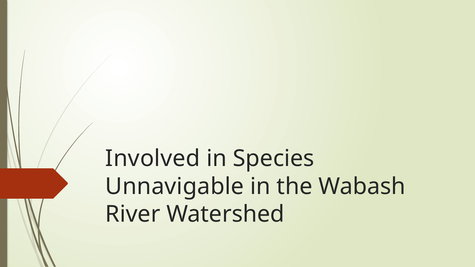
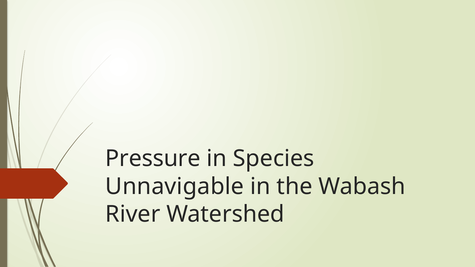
Involved: Involved -> Pressure
